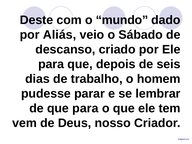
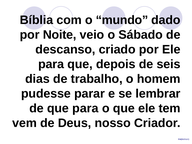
Deste: Deste -> Bíblia
Aliás: Aliás -> Noite
